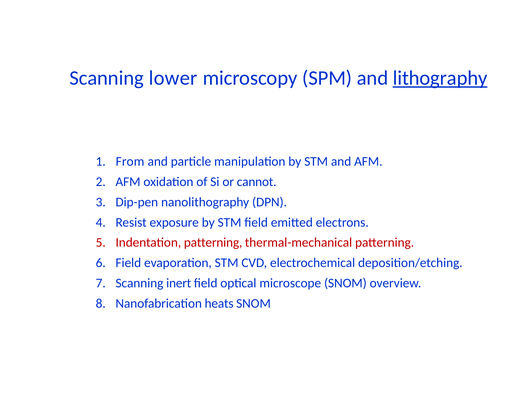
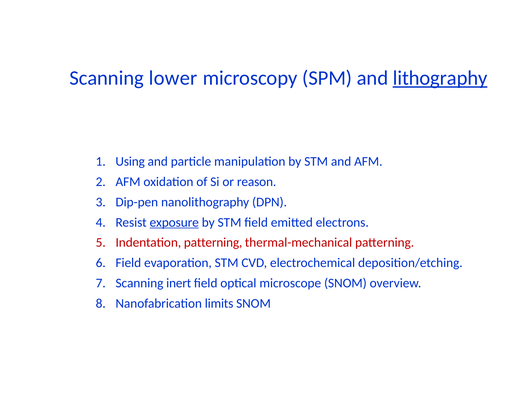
From: From -> Using
cannot: cannot -> reason
exposure underline: none -> present
heats: heats -> limits
